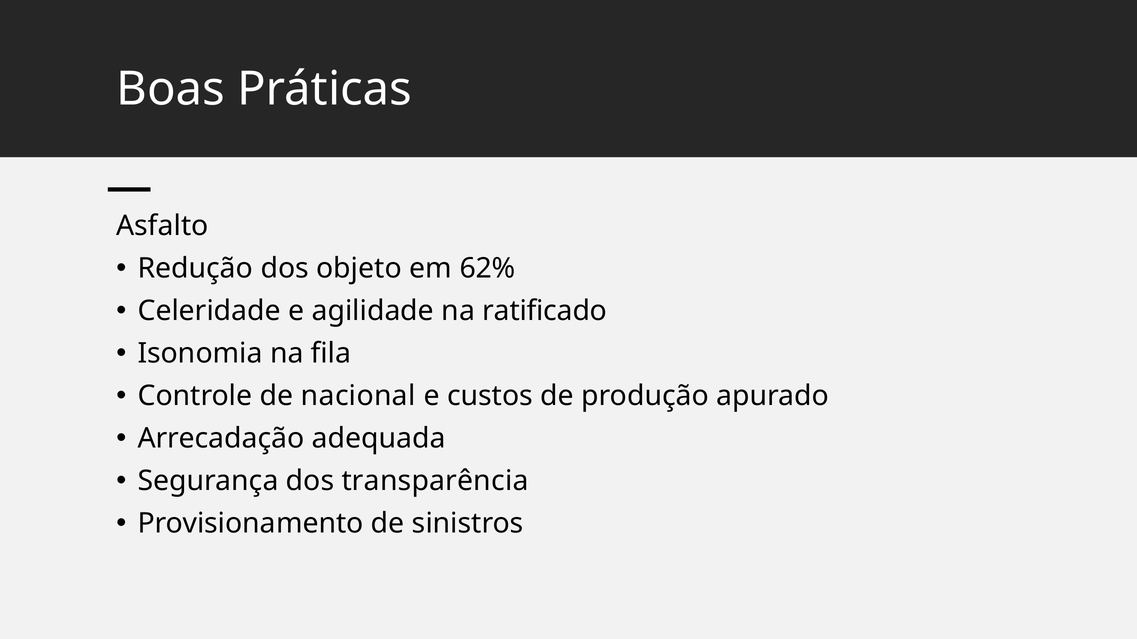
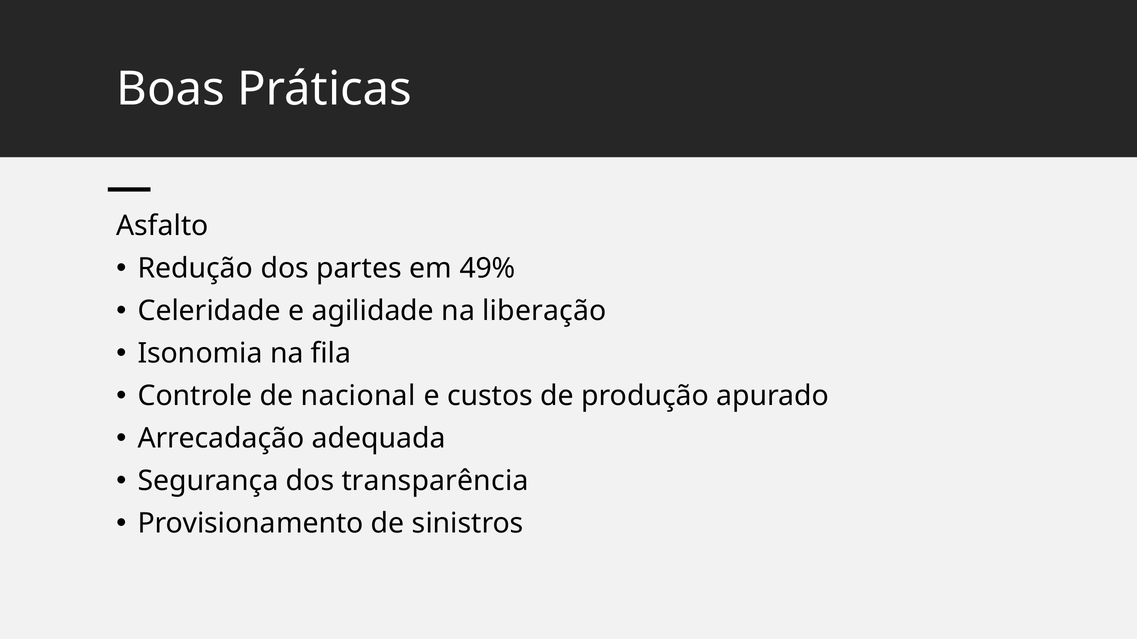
objeto: objeto -> partes
62%: 62% -> 49%
ratificado: ratificado -> liberação
